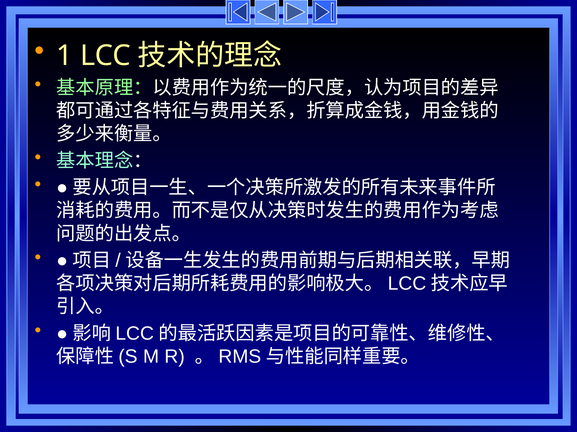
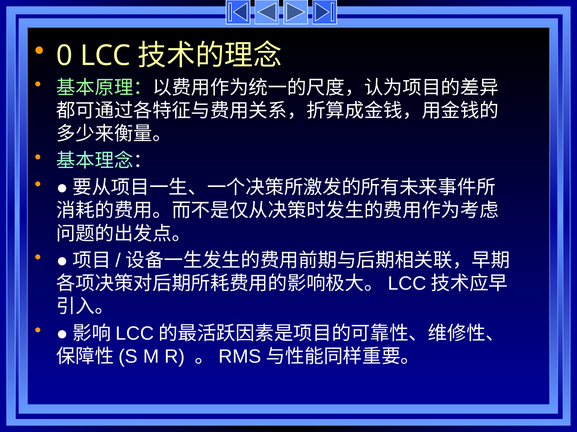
1: 1 -> 0
